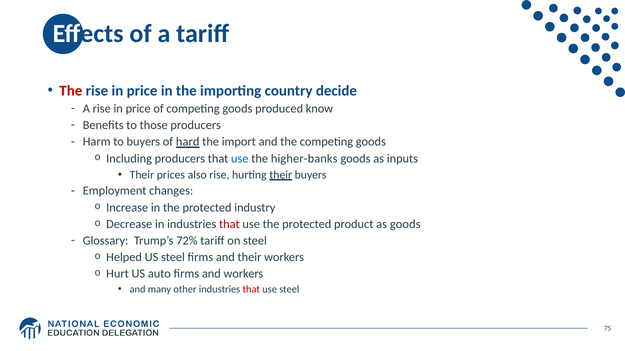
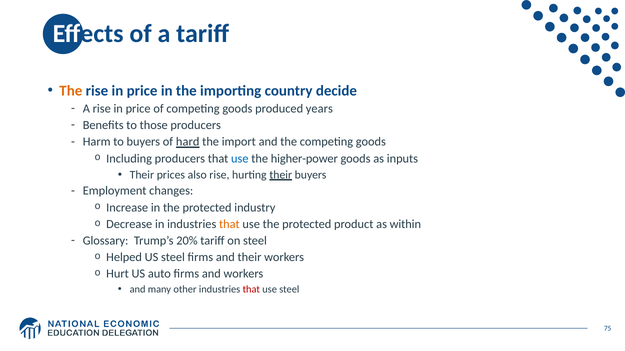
The at (71, 91) colour: red -> orange
know: know -> years
higher-banks: higher-banks -> higher-power
that at (229, 224) colour: red -> orange
as goods: goods -> within
72%: 72% -> 20%
